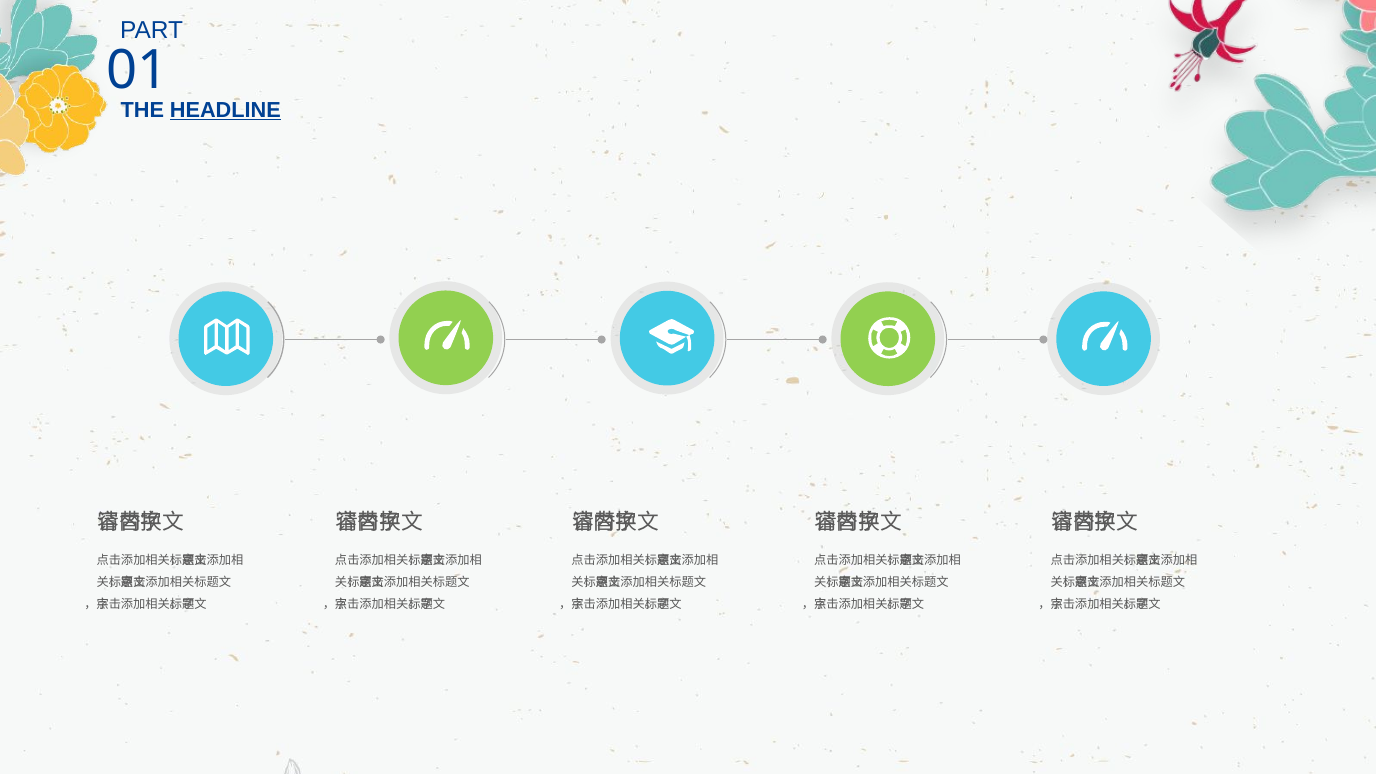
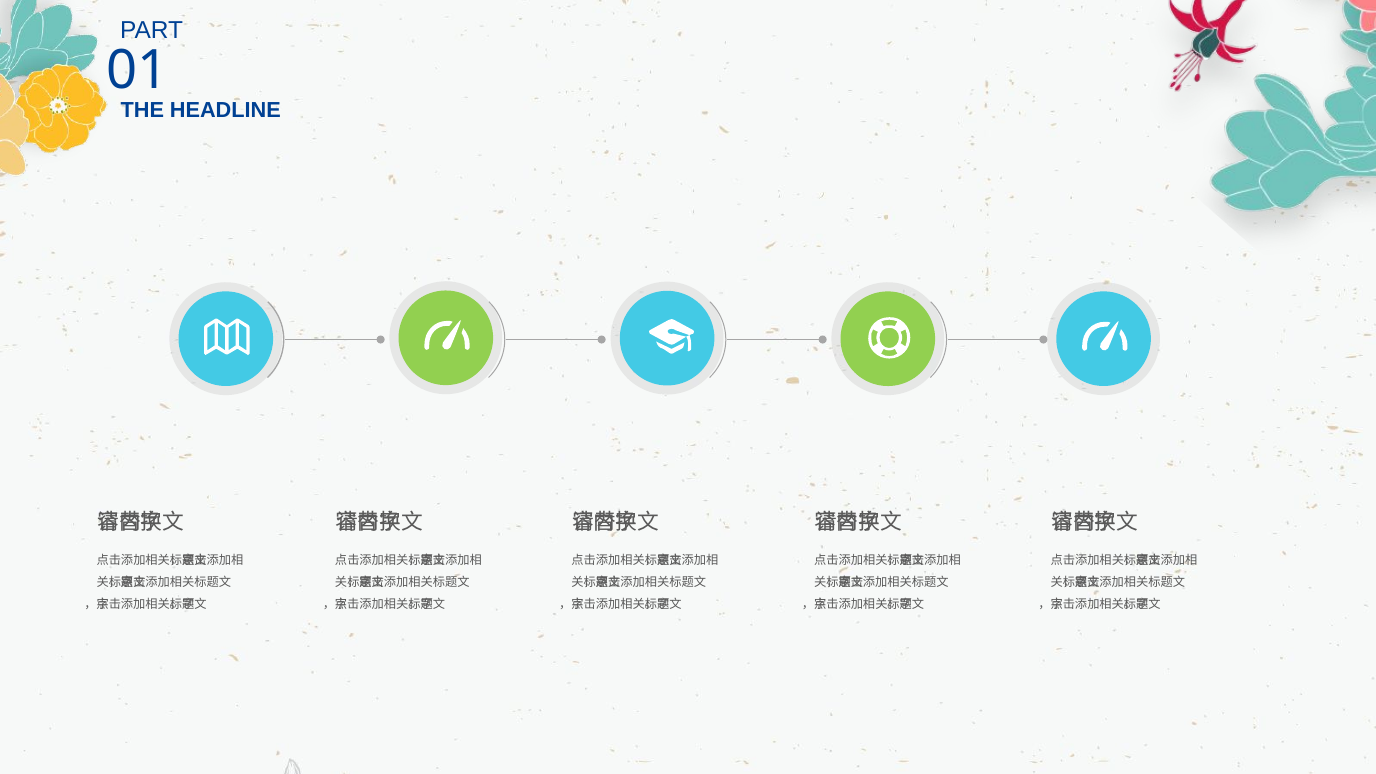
HEADLINE underline: present -> none
